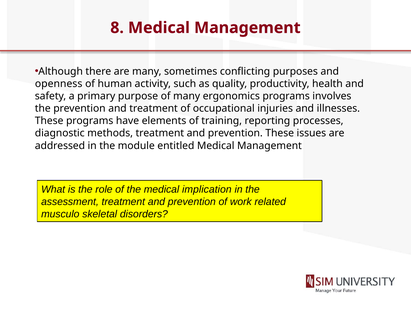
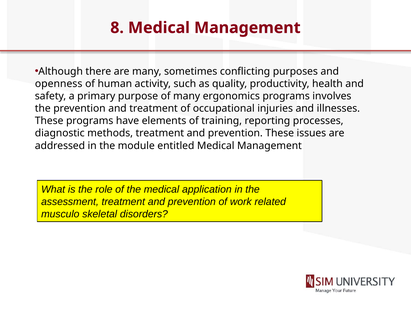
implication: implication -> application
